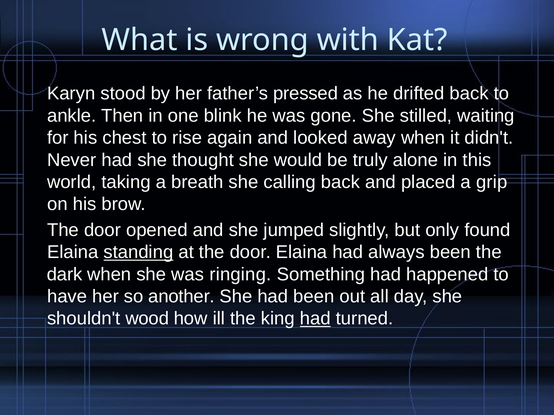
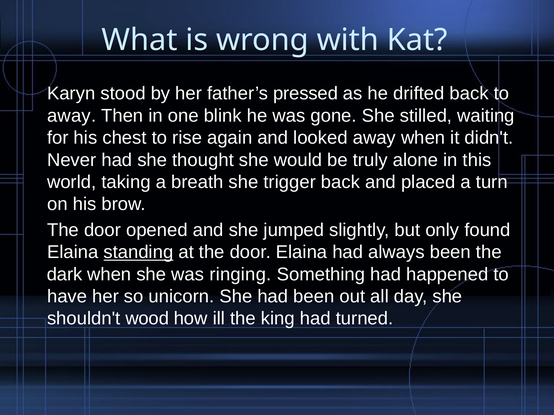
ankle at (72, 116): ankle -> away
calling: calling -> trigger
grip: grip -> turn
another: another -> unicorn
had at (315, 319) underline: present -> none
